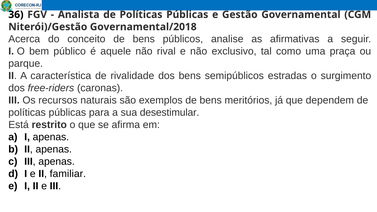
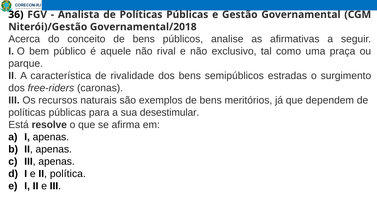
restrito: restrito -> resolve
familiar: familiar -> política
